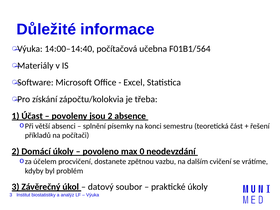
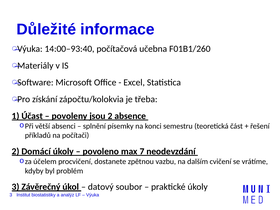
14:00–14:40: 14:00–14:40 -> 14:00–93:40
F01B1/564: F01B1/564 -> F01B1/260
0: 0 -> 7
